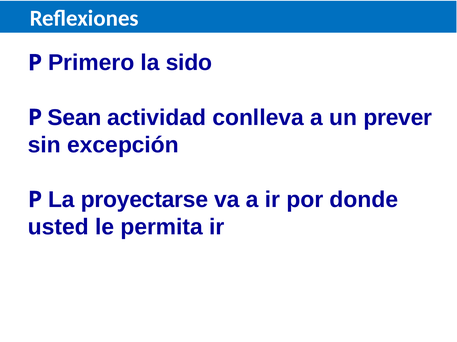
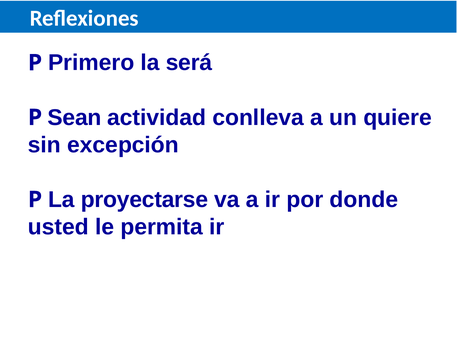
sido: sido -> será
prever: prever -> quiere
